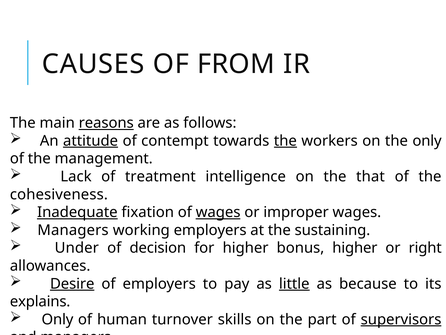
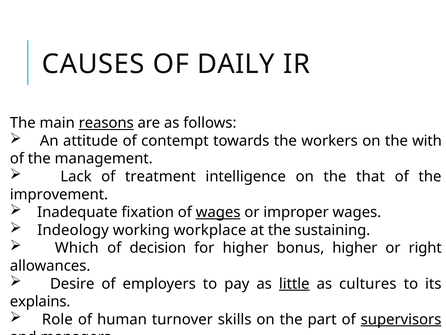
FROM: FROM -> DAILY
attitude underline: present -> none
the at (285, 141) underline: present -> none
the only: only -> with
cohesiveness: cohesiveness -> improvement
Inadequate underline: present -> none
Managers at (73, 230): Managers -> Indeology
working employers: employers -> workplace
Under: Under -> Which
Desire underline: present -> none
because: because -> cultures
Only at (57, 319): Only -> Role
